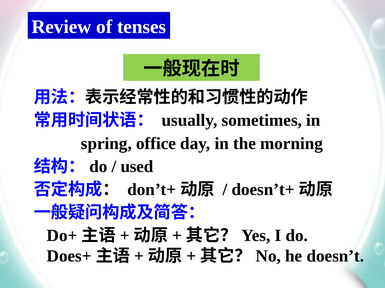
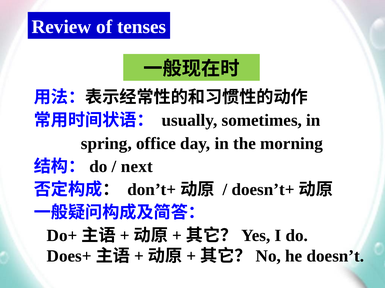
used: used -> next
